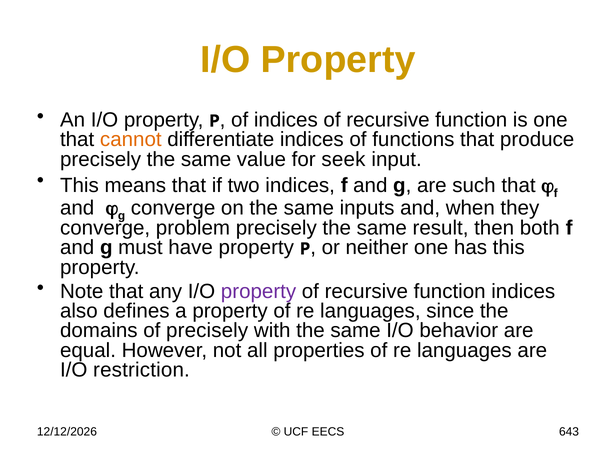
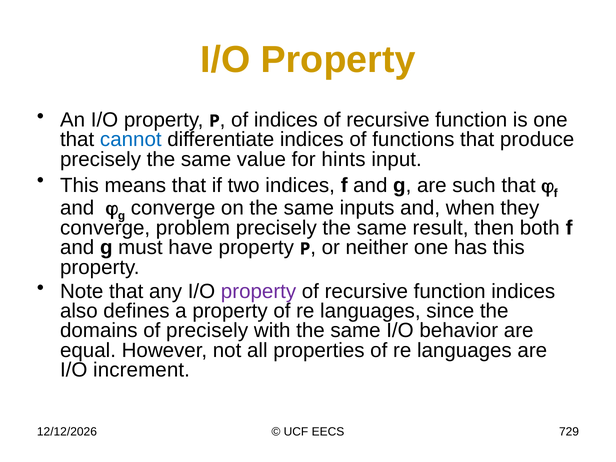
cannot colour: orange -> blue
seek: seek -> hints
restriction: restriction -> increment
643: 643 -> 729
